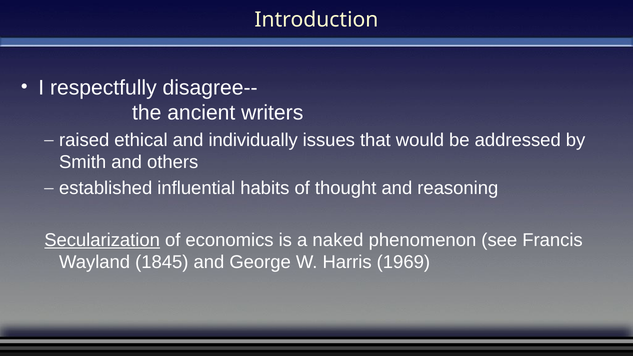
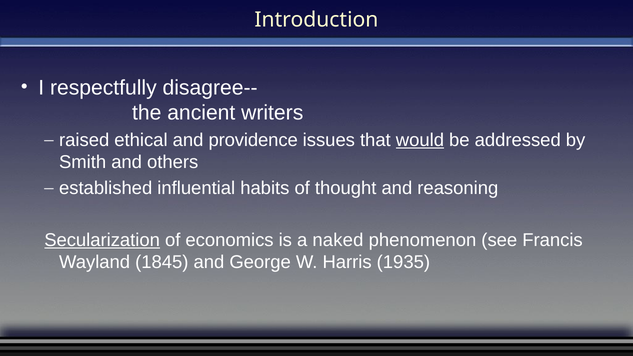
individually: individually -> providence
would underline: none -> present
1969: 1969 -> 1935
